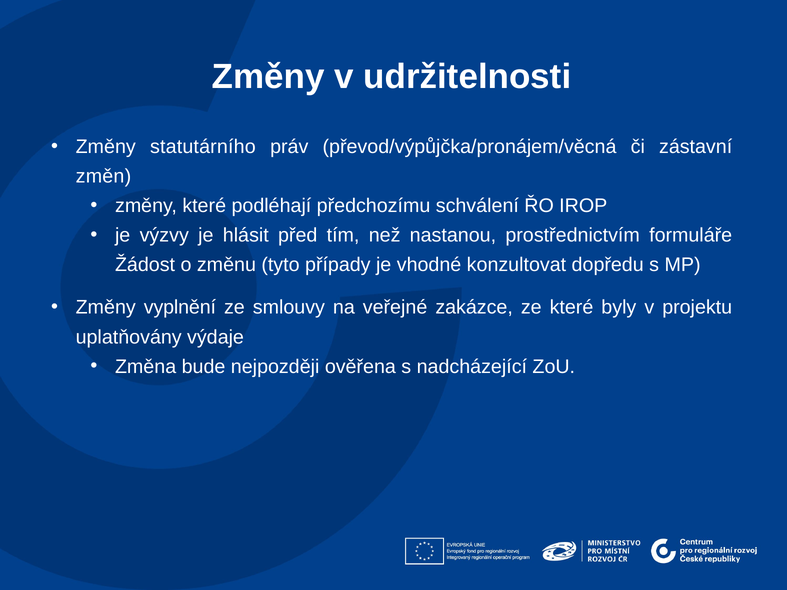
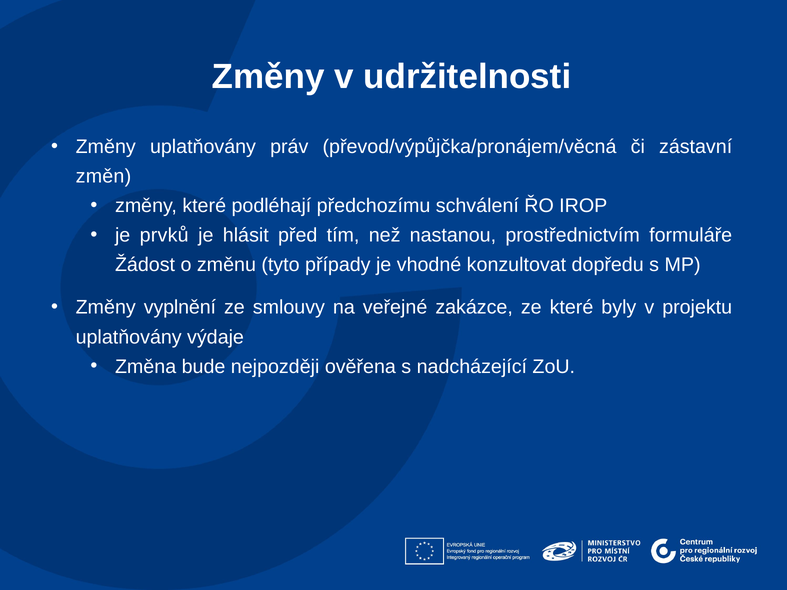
Změny statutárního: statutárního -> uplatňovány
výzvy: výzvy -> prvků
